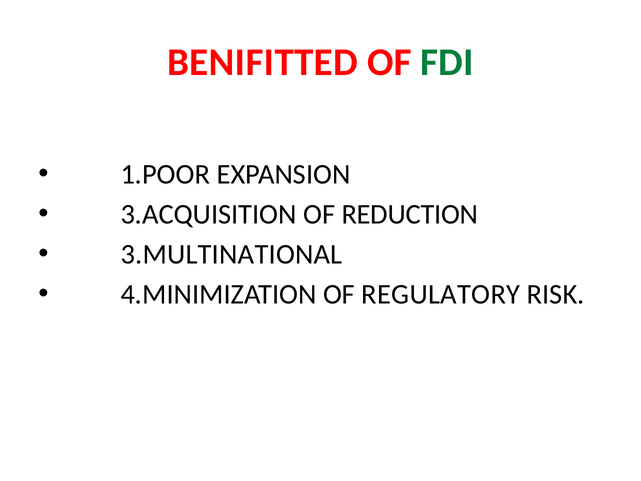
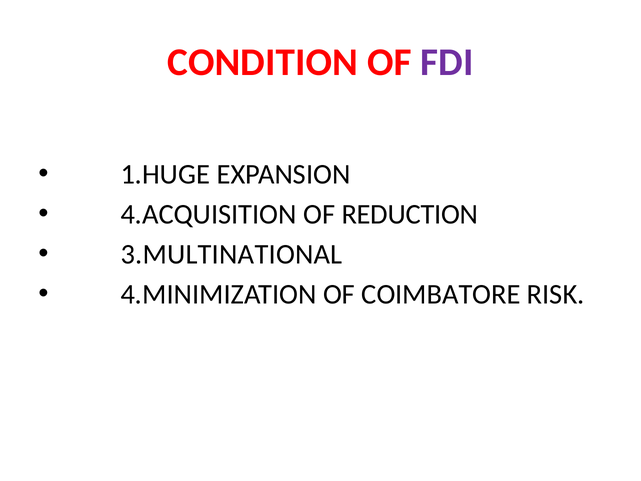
BENIFITTED: BENIFITTED -> CONDITION
FDI colour: green -> purple
1.POOR: 1.POOR -> 1.HUGE
3.ACQUISITION: 3.ACQUISITION -> 4.ACQUISITION
REGULATORY: REGULATORY -> COIMBATORE
